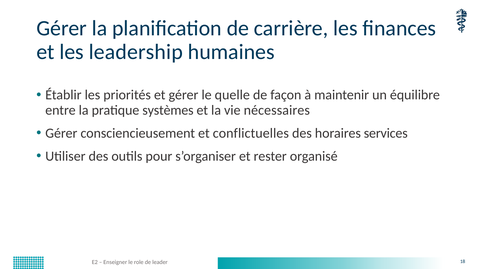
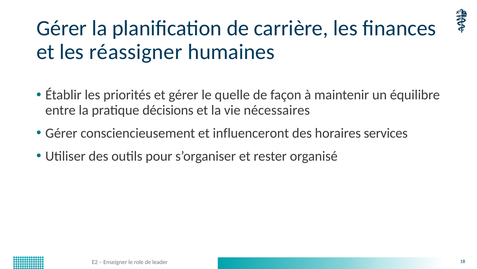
leadership: leadership -> réassigner
systèmes: systèmes -> décisions
conflictuelles: conflictuelles -> influenceront
